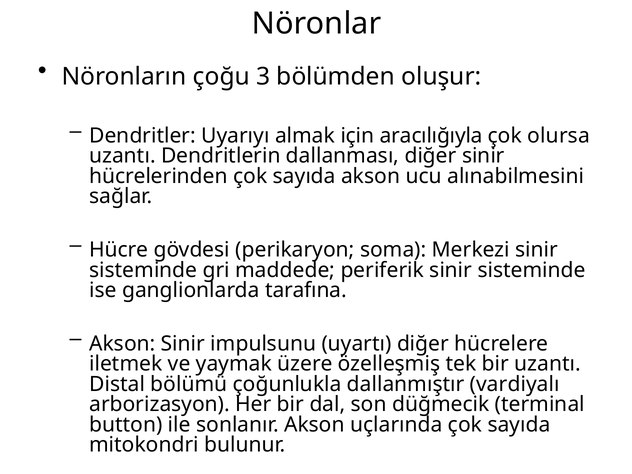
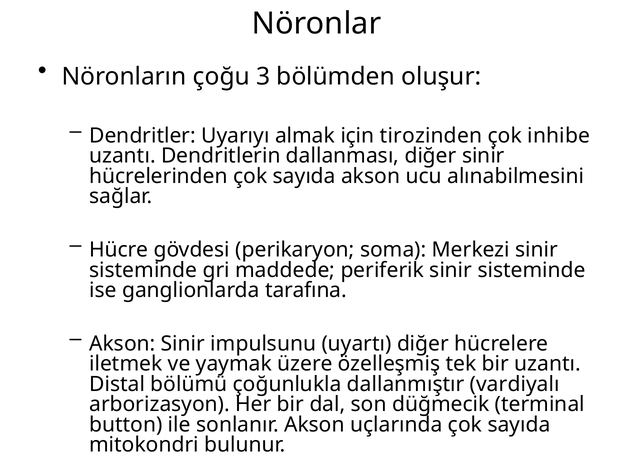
aracılığıyla: aracılığıyla -> tirozinden
olursa: olursa -> inhibe
